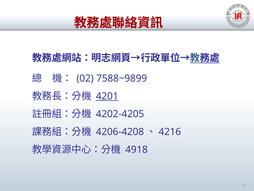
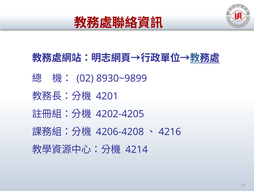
7588~9899: 7588~9899 -> 8930~9899
4201 underline: present -> none
4918: 4918 -> 4214
